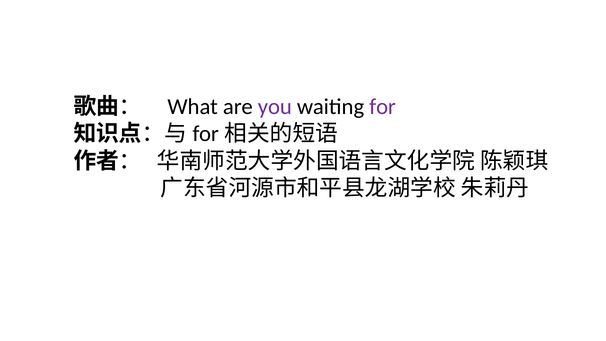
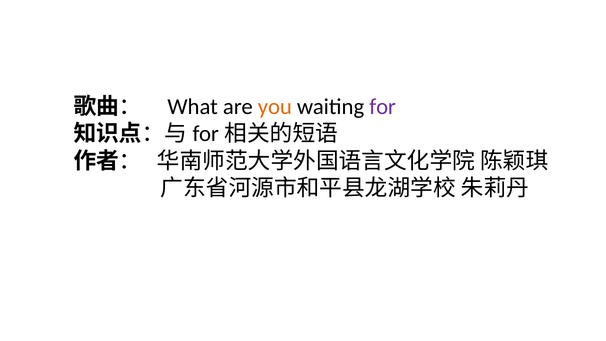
you colour: purple -> orange
